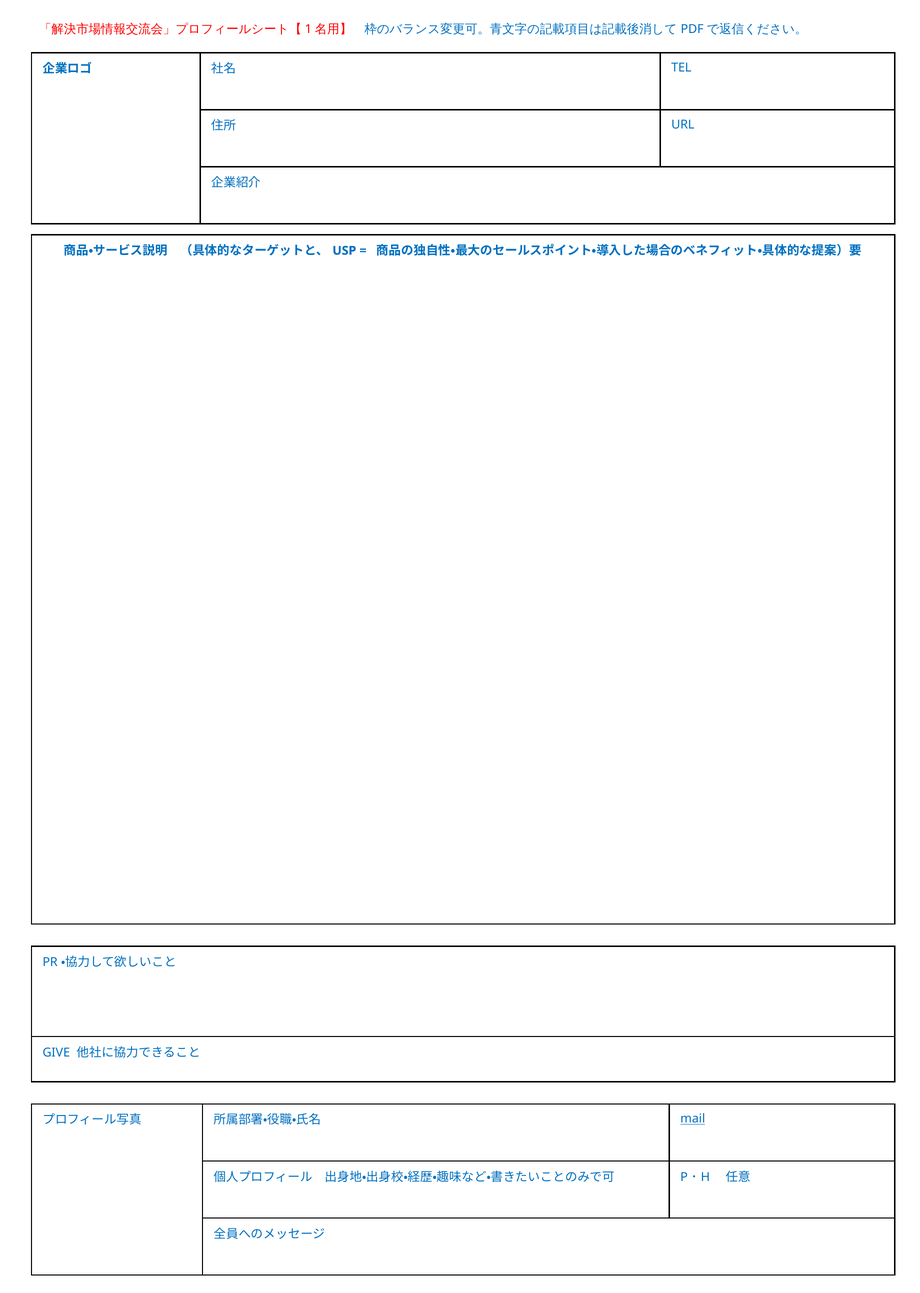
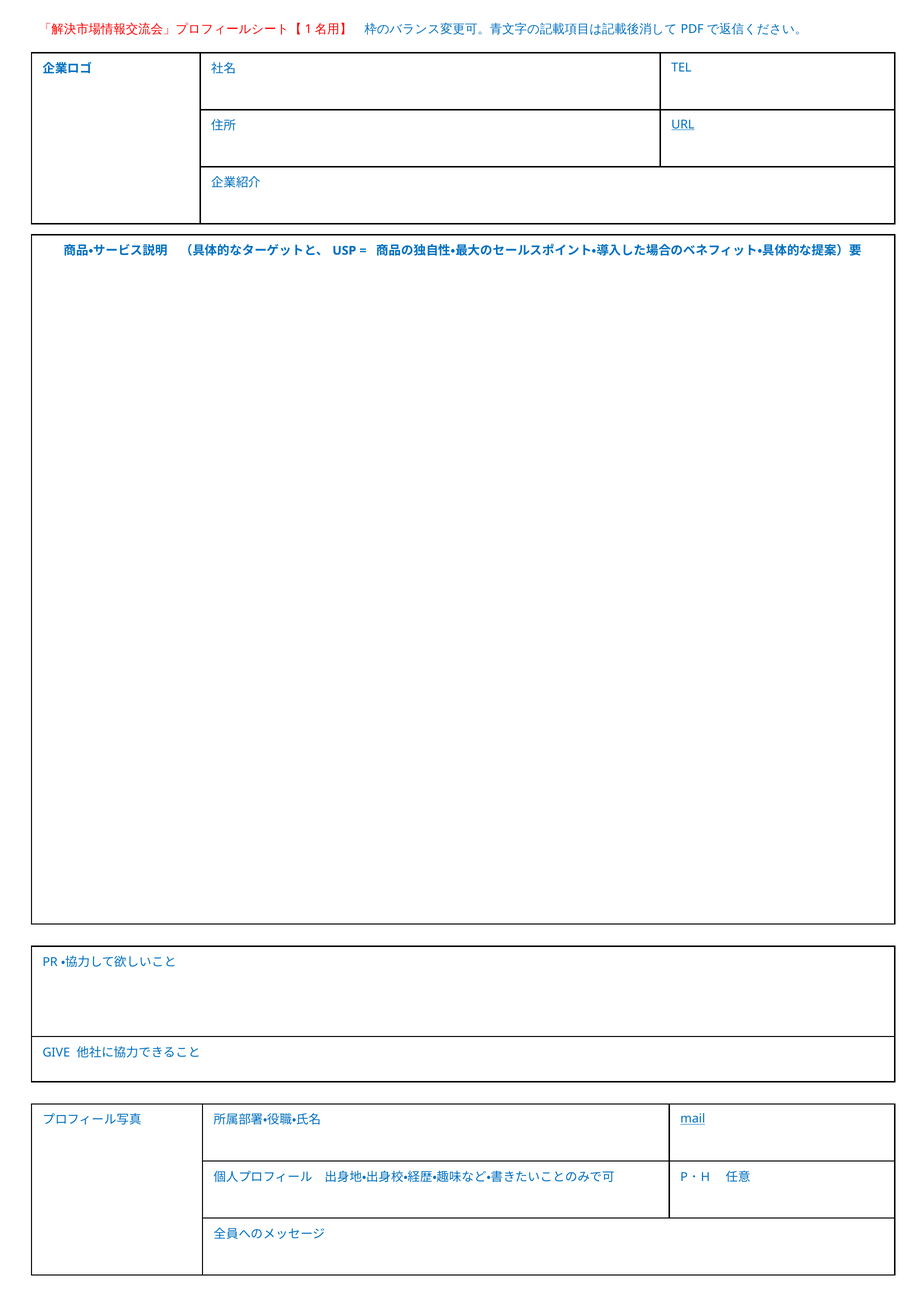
URL underline: none -> present
